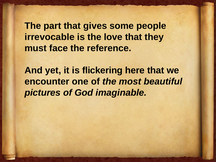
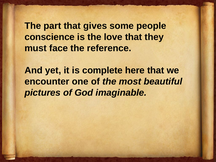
irrevocable: irrevocable -> conscience
flickering: flickering -> complete
